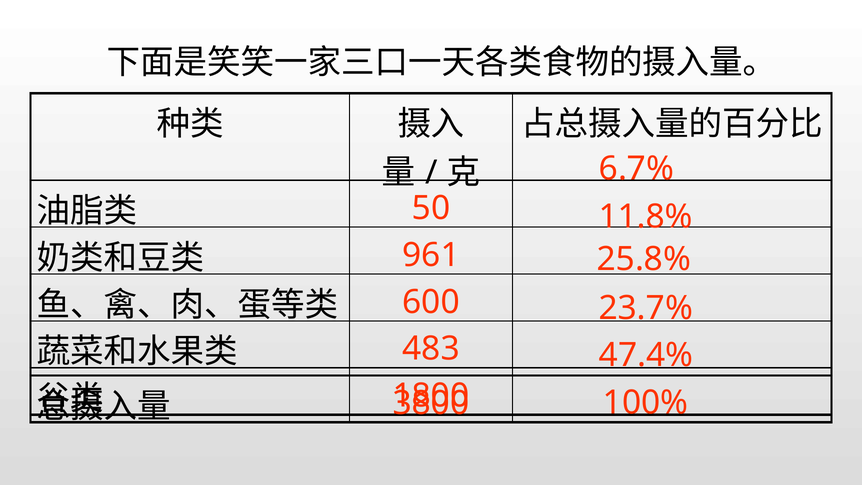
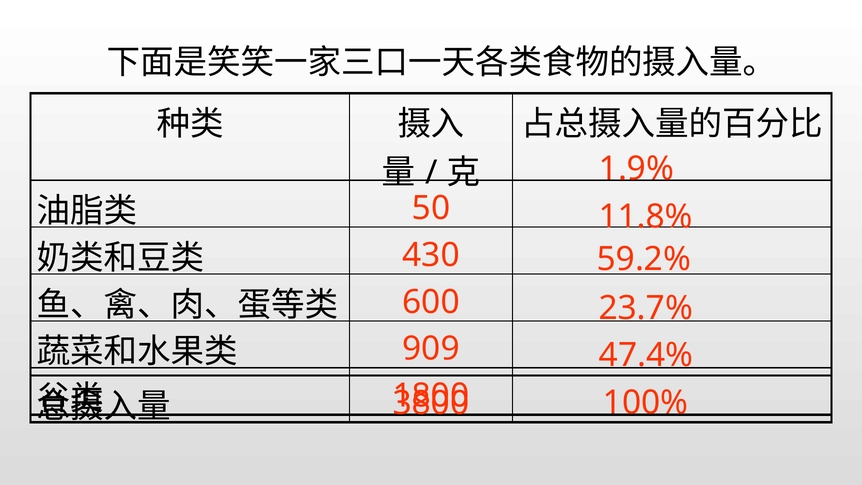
6.7%: 6.7% -> 1.9%
961: 961 -> 430
25.8%: 25.8% -> 59.2%
483: 483 -> 909
